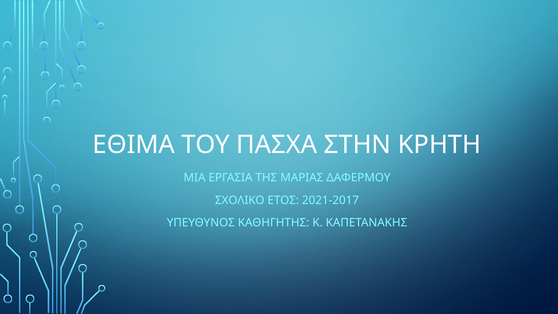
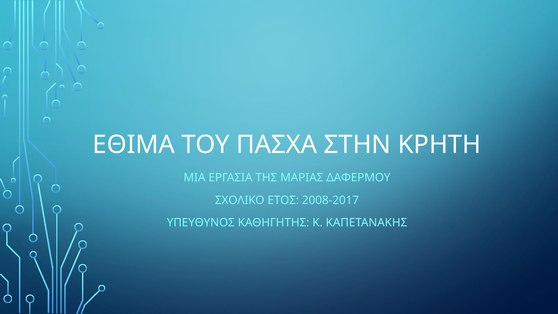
2021-2017: 2021-2017 -> 2008-2017
